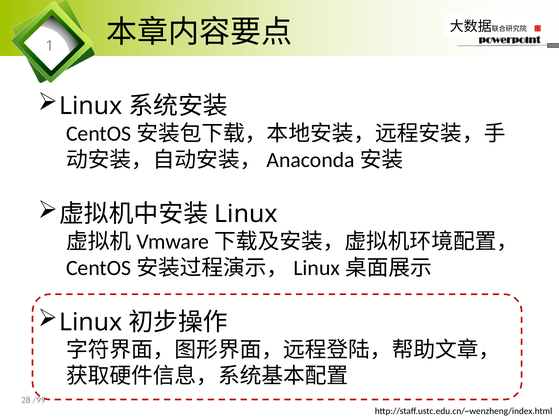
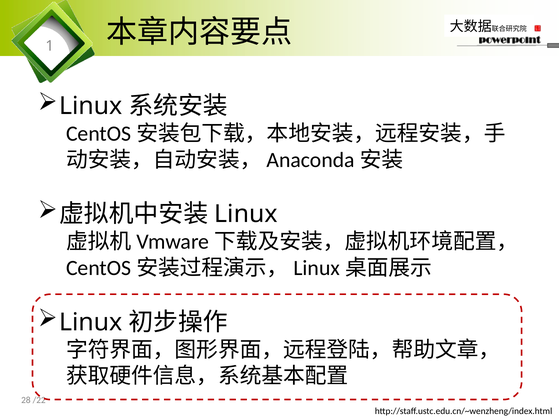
/99: /99 -> /22
